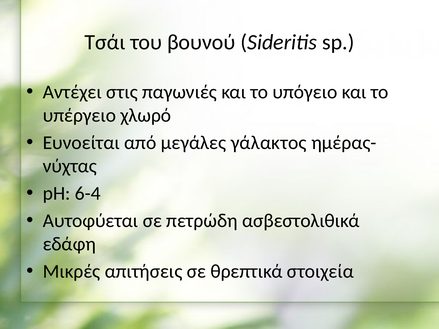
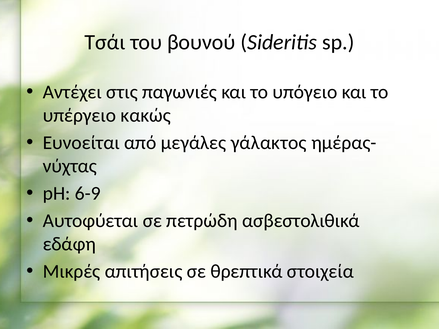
χλωρό: χλωρό -> κακώς
6-4: 6-4 -> 6-9
